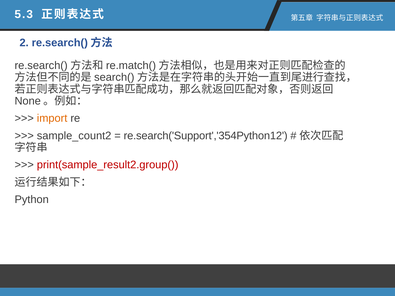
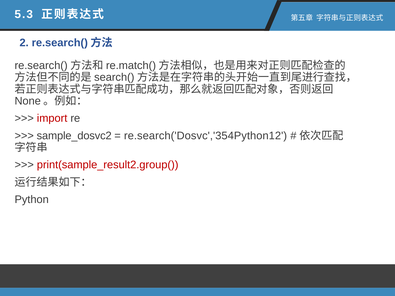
import colour: orange -> red
sample_count2: sample_count2 -> sample_dosvc2
re.search('Support','354Python12: re.search('Support','354Python12 -> re.search('Dosvc','354Python12
